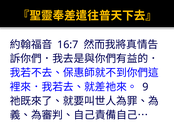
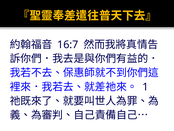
9: 9 -> 1
